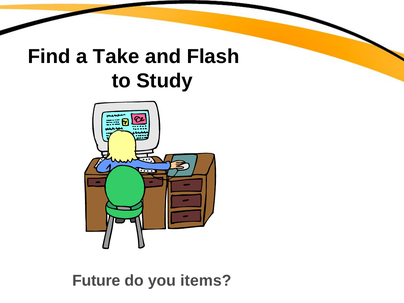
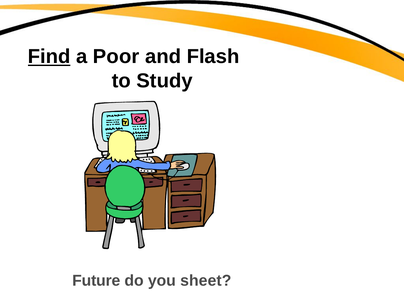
Find underline: none -> present
Take: Take -> Poor
items: items -> sheet
